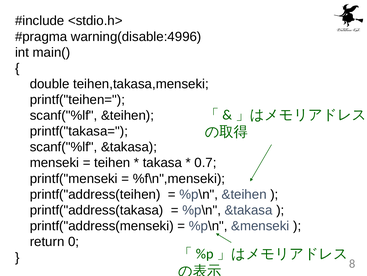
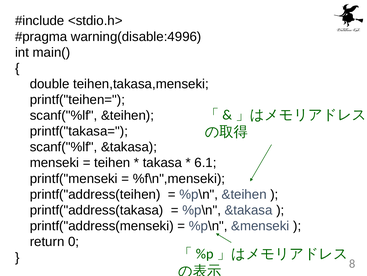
0.7: 0.7 -> 6.1
